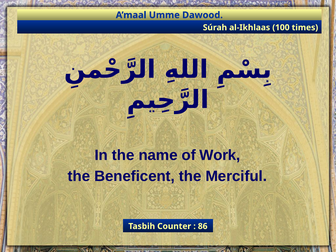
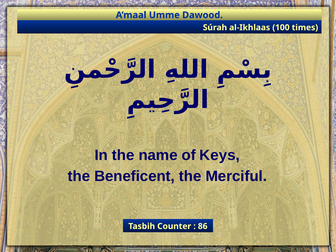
Work: Work -> Keys
